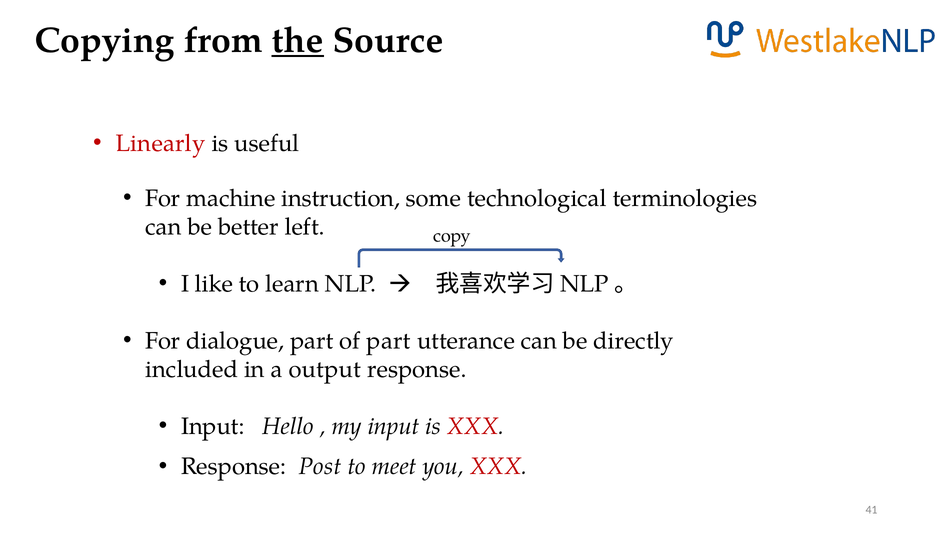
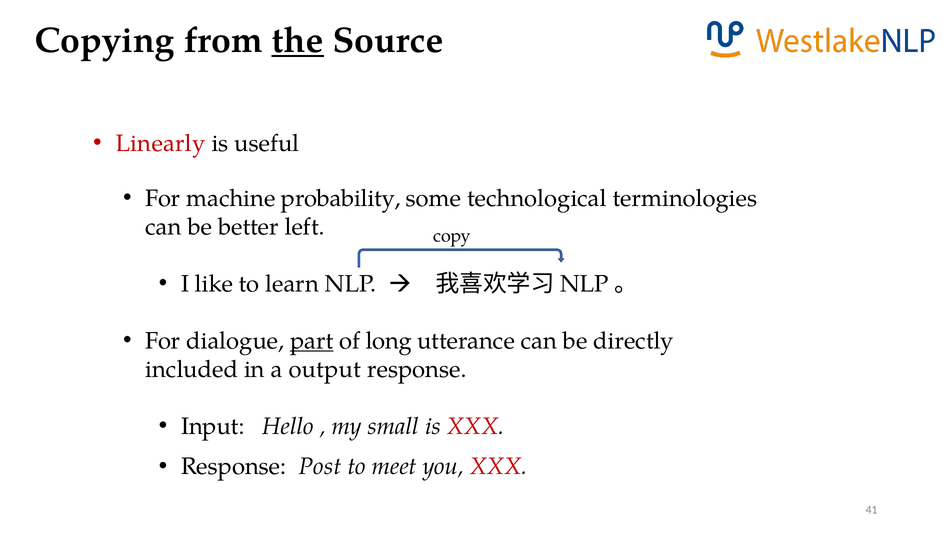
instruction: instruction -> probability
part at (312, 341) underline: none -> present
of part: part -> long
my input: input -> small
